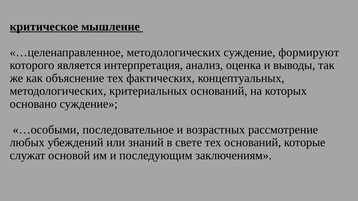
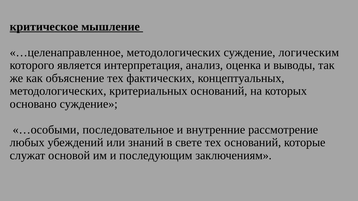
формируют: формируют -> логическим
возрастных: возрастных -> внутренние
